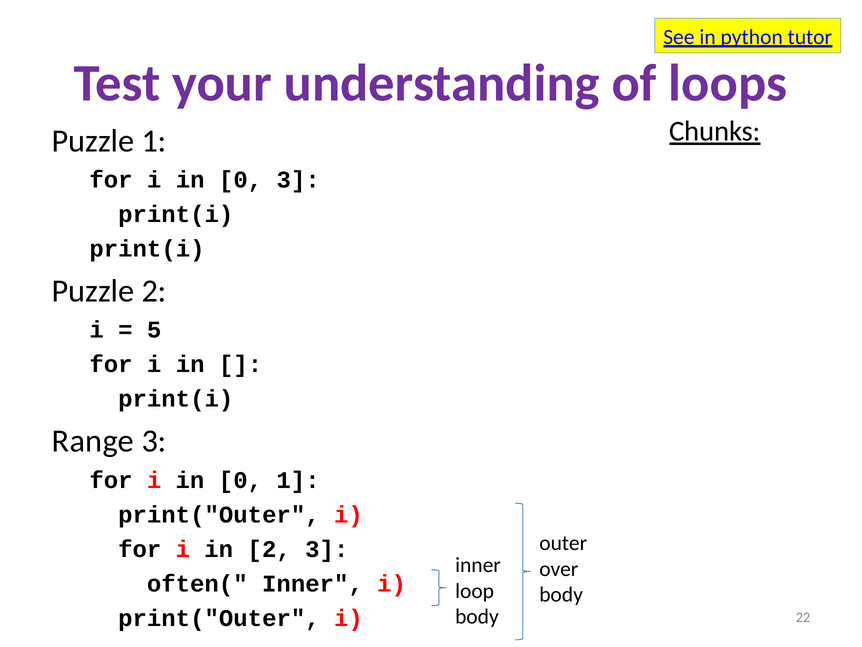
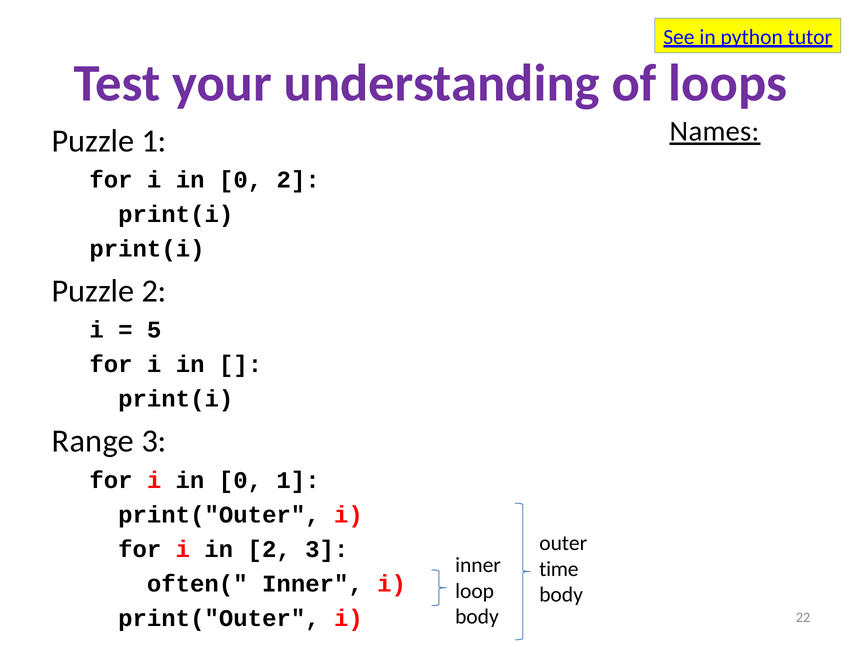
Chunks: Chunks -> Names
0 3: 3 -> 2
over: over -> time
